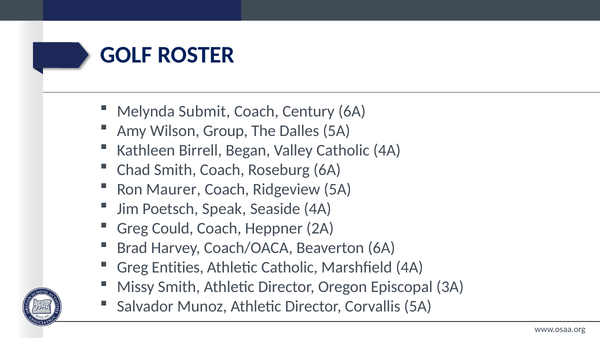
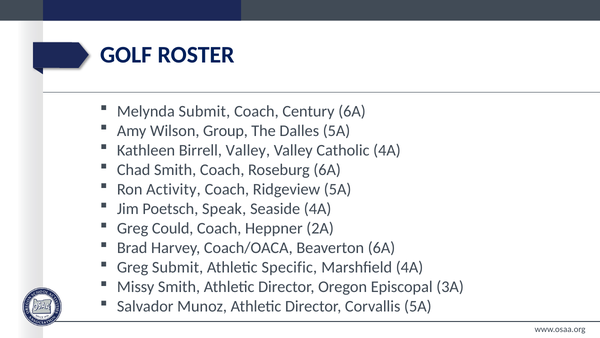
Birrell Began: Began -> Valley
Maurer: Maurer -> Activity
Greg Entities: Entities -> Submit
Athletic Catholic: Catholic -> Specific
